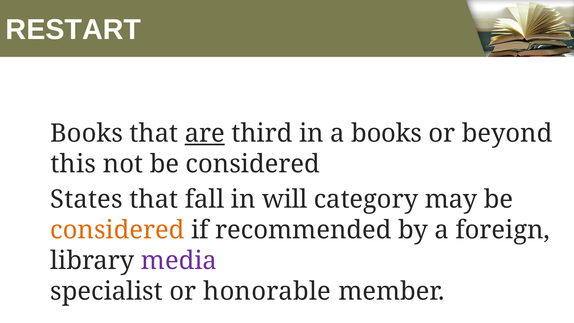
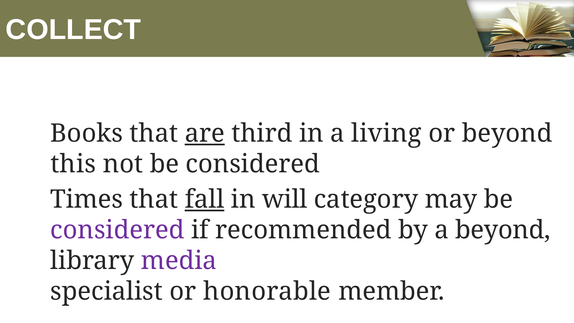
RESTART: RESTART -> COLLECT
a books: books -> living
States: States -> Times
fall underline: none -> present
considered at (117, 230) colour: orange -> purple
a foreign: foreign -> beyond
